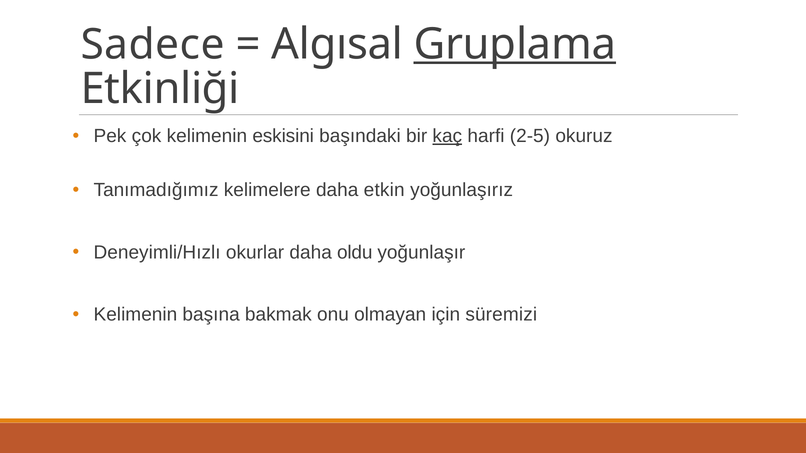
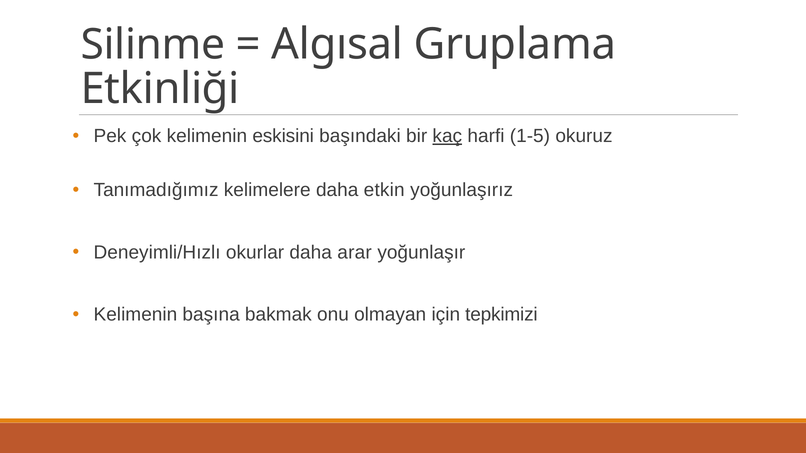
Sadece: Sadece -> Silinme
Gruplama underline: present -> none
2-5: 2-5 -> 1-5
oldu: oldu -> arar
süremizi: süremizi -> tepkimizi
